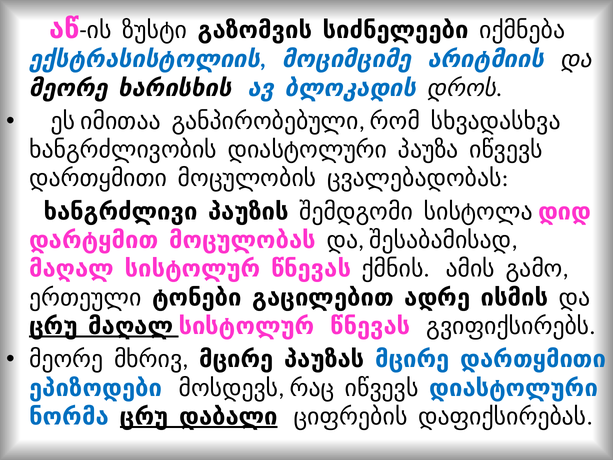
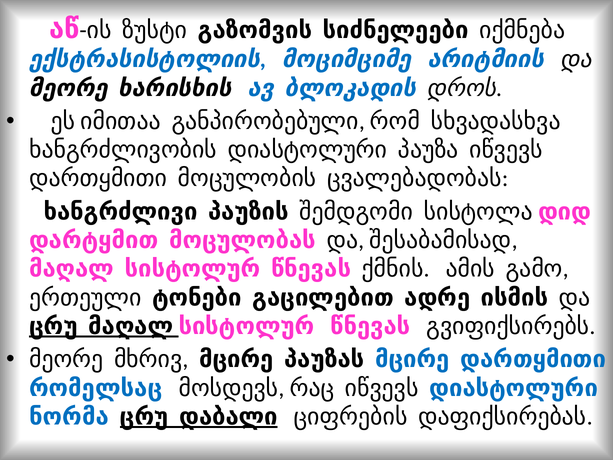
ეპიზოდები: ეპიზოდები -> რომელსაც
